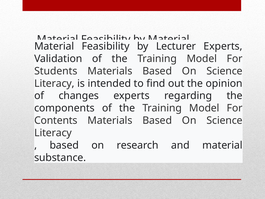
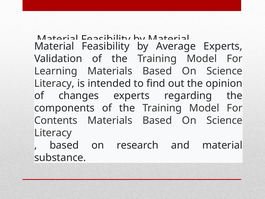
Lecturer: Lecturer -> Average
Students: Students -> Learning
